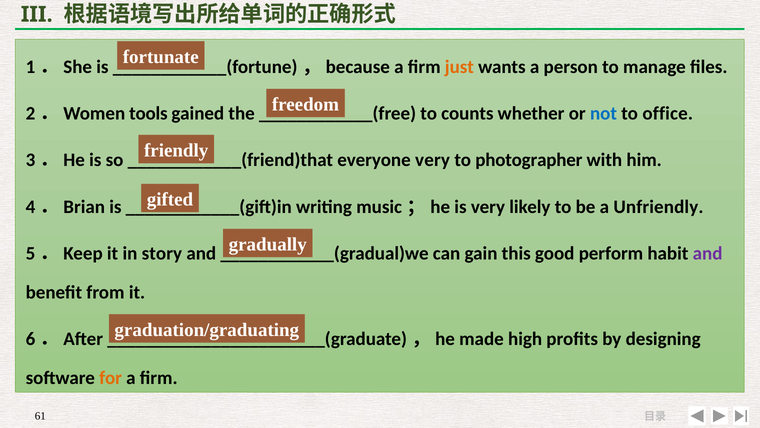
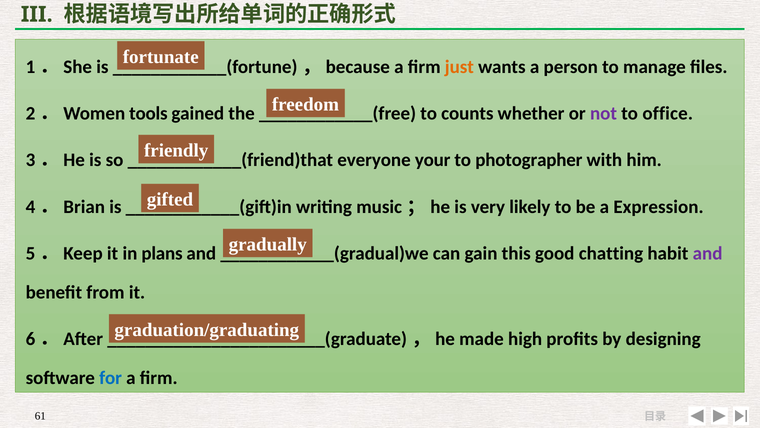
not colour: blue -> purple
everyone very: very -> your
Unfriendly: Unfriendly -> Expression
story: story -> plans
perform: perform -> chatting
for colour: orange -> blue
